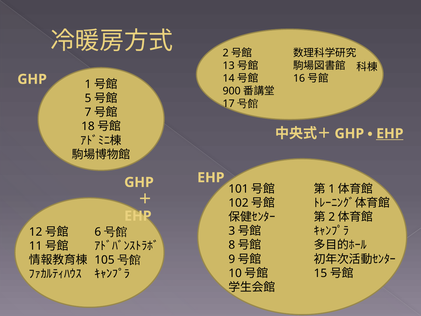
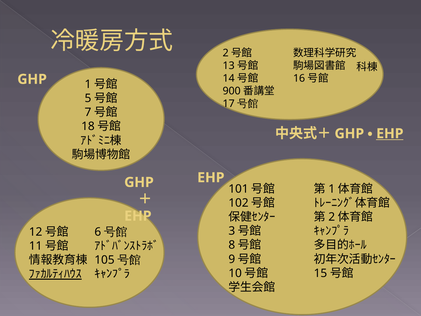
ﾌｧｶﾙﾃｨﾊｳｽ underline: none -> present
